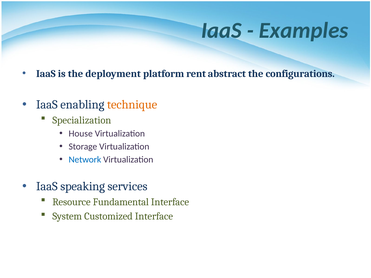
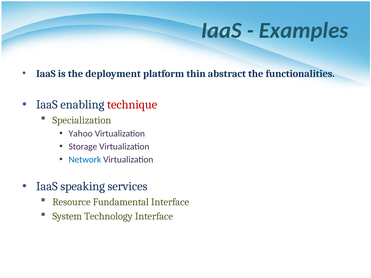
rent: rent -> thin
configurations: configurations -> functionalities
technique colour: orange -> red
House: House -> Yahoo
Customized: Customized -> Technology
